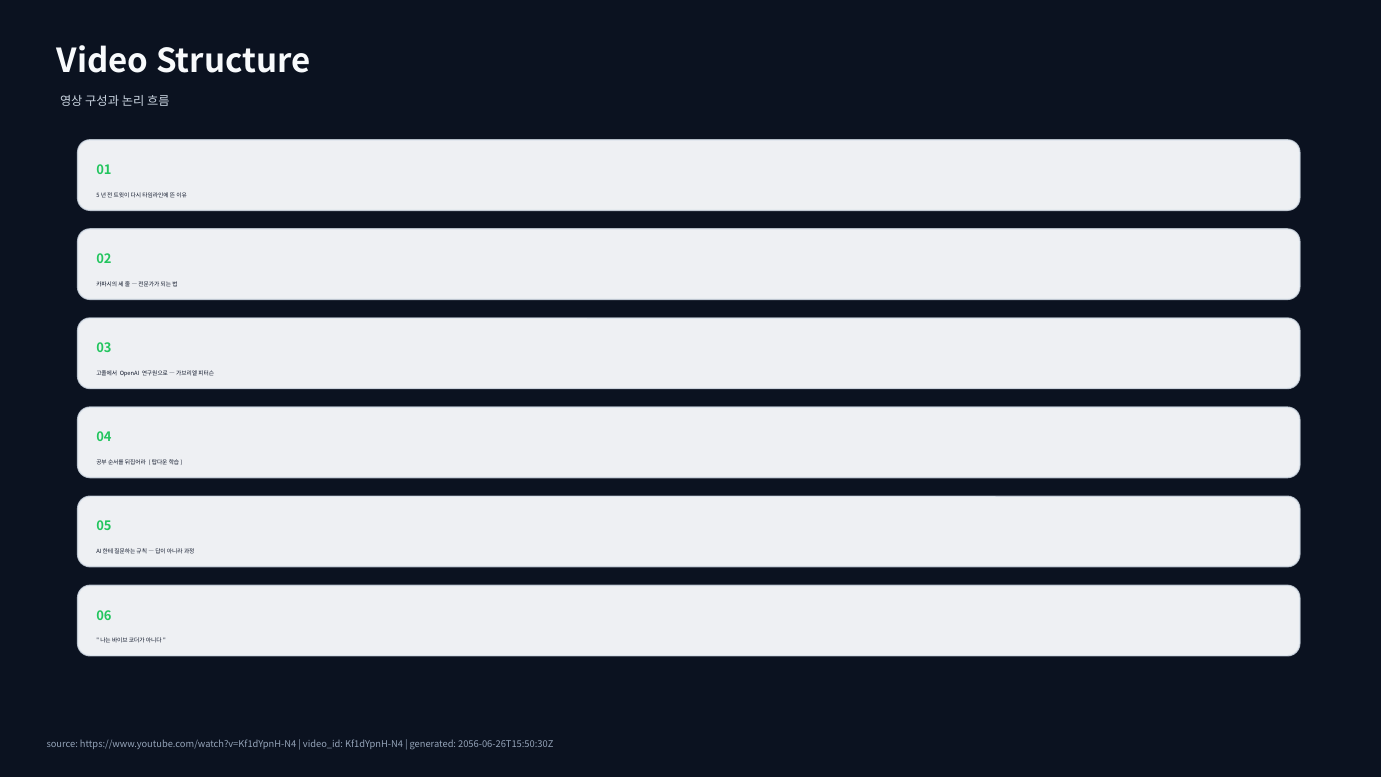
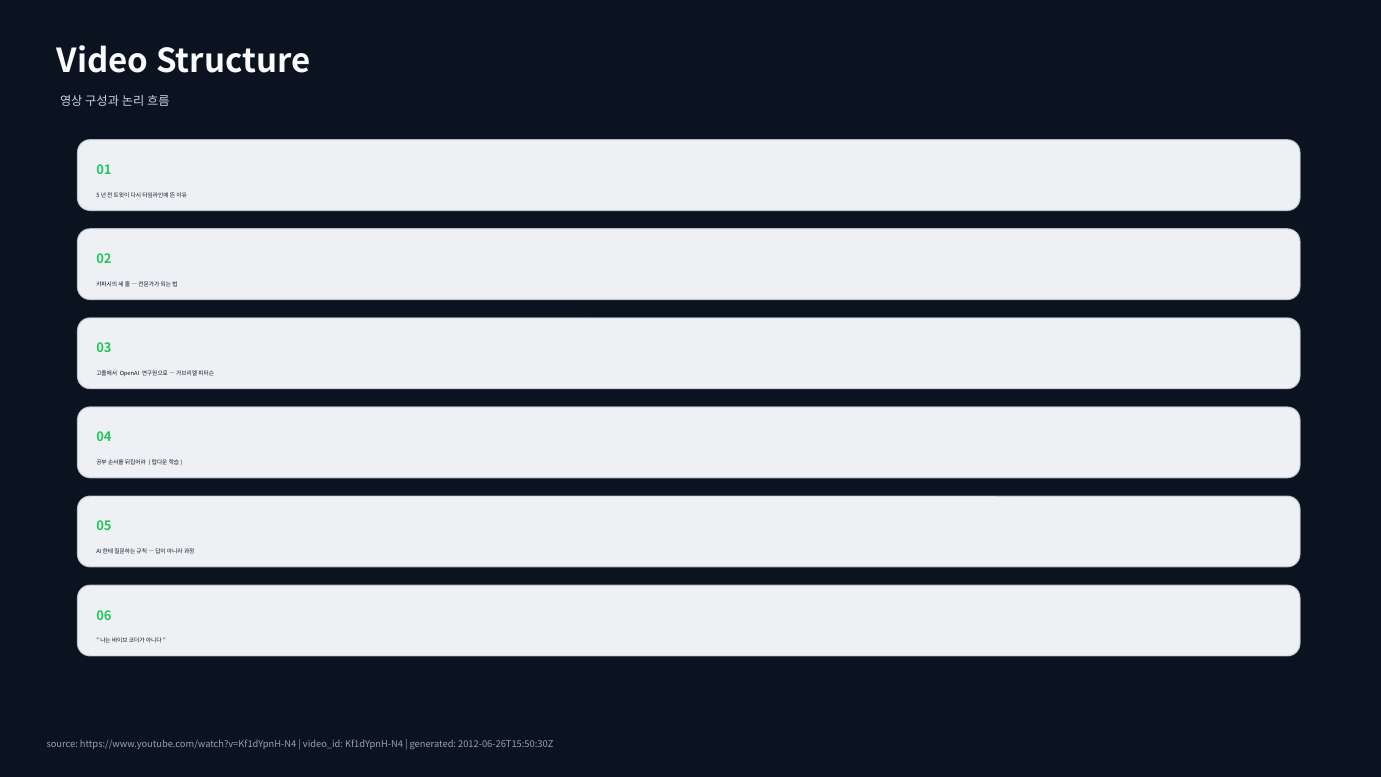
2056-06-26T15:50:30Z: 2056-06-26T15:50:30Z -> 2012-06-26T15:50:30Z
